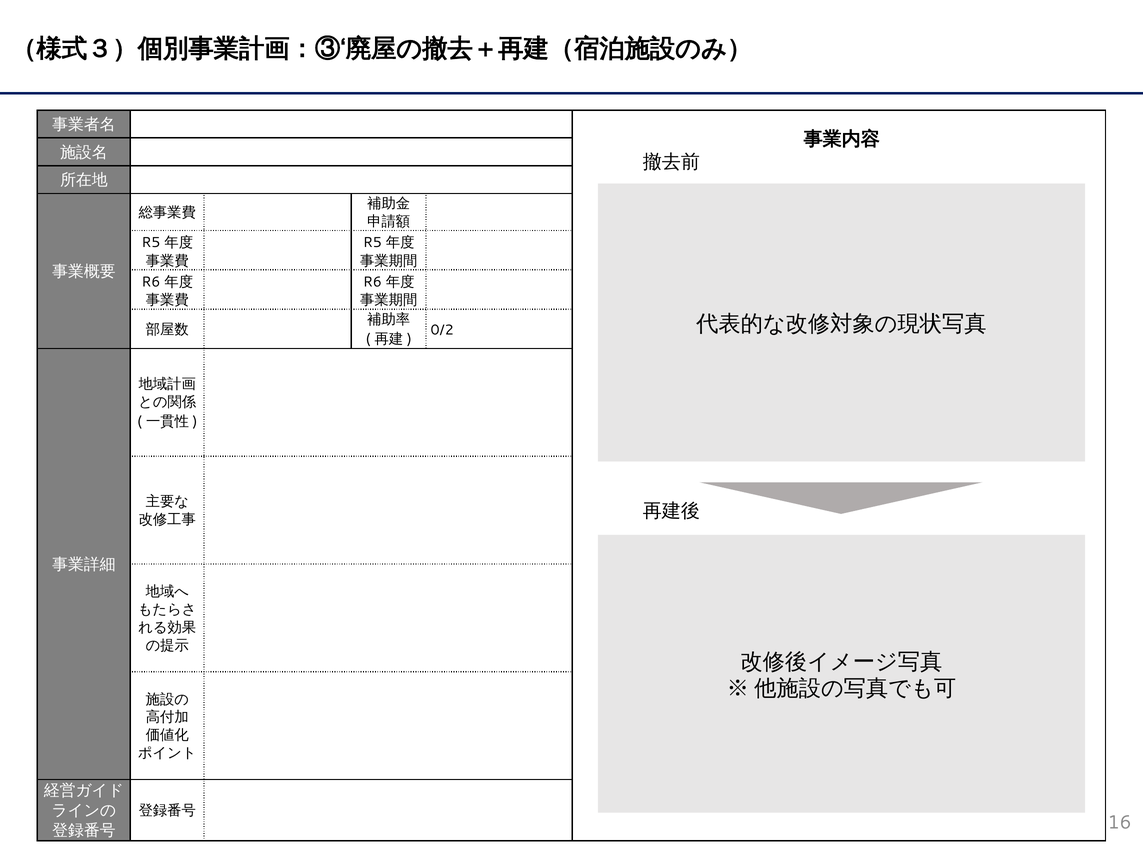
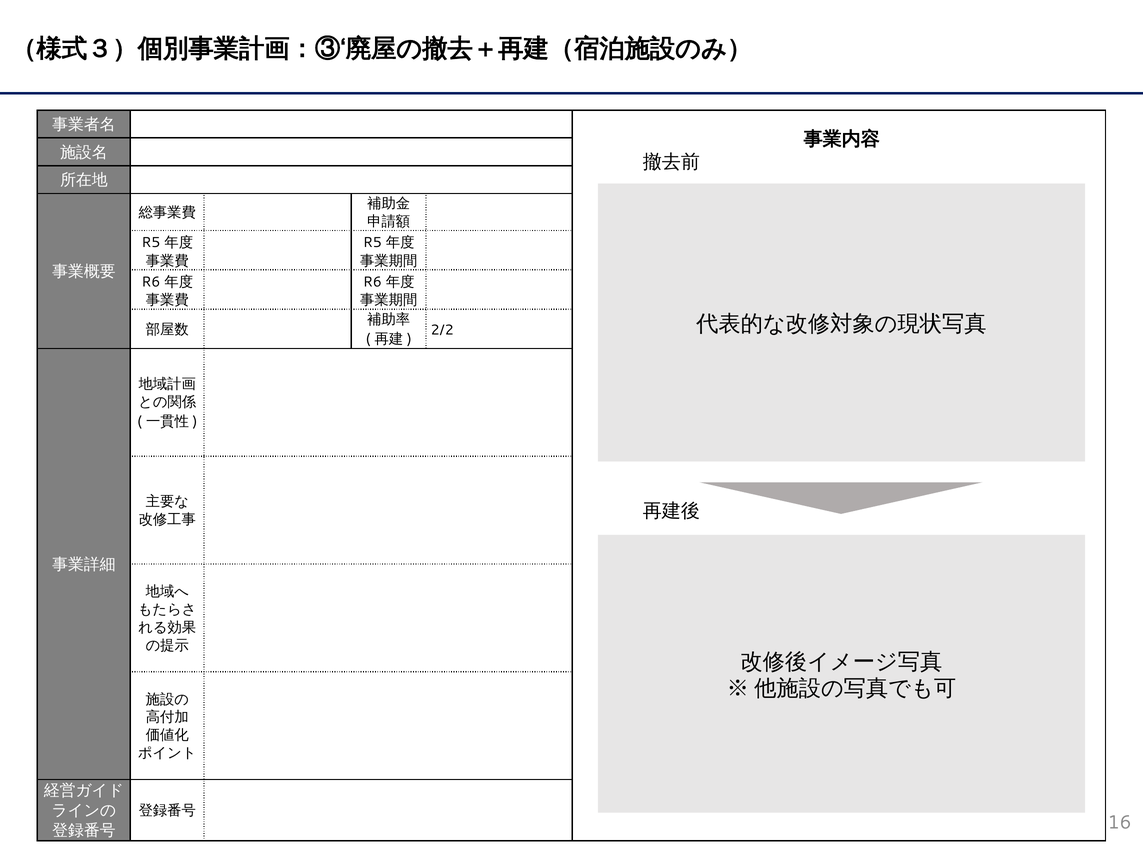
0/2: 0/2 -> 2/2
